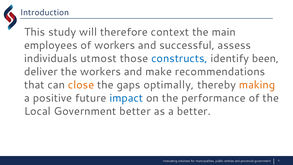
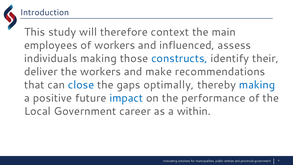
successful: successful -> influenced
individuals utmost: utmost -> making
been: been -> their
close colour: orange -> blue
making at (257, 85) colour: orange -> blue
Government better: better -> career
a better: better -> within
